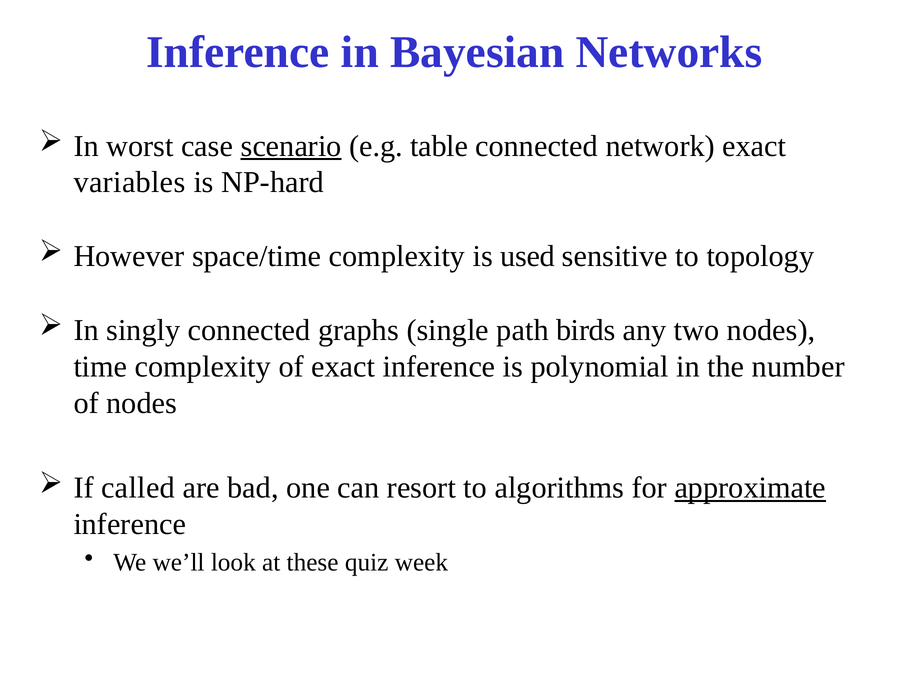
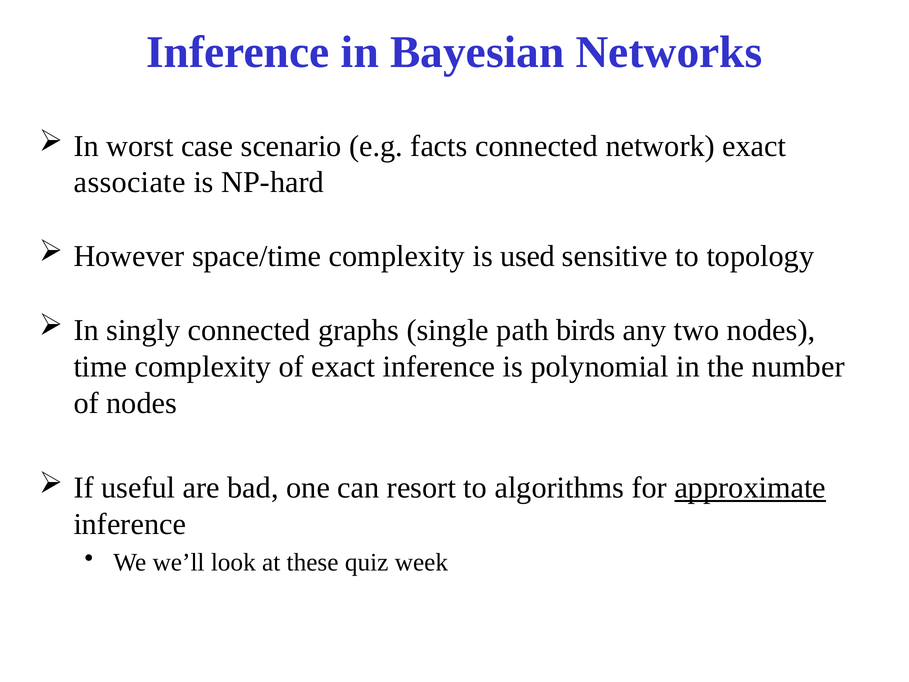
scenario underline: present -> none
table: table -> facts
variables: variables -> associate
called: called -> useful
